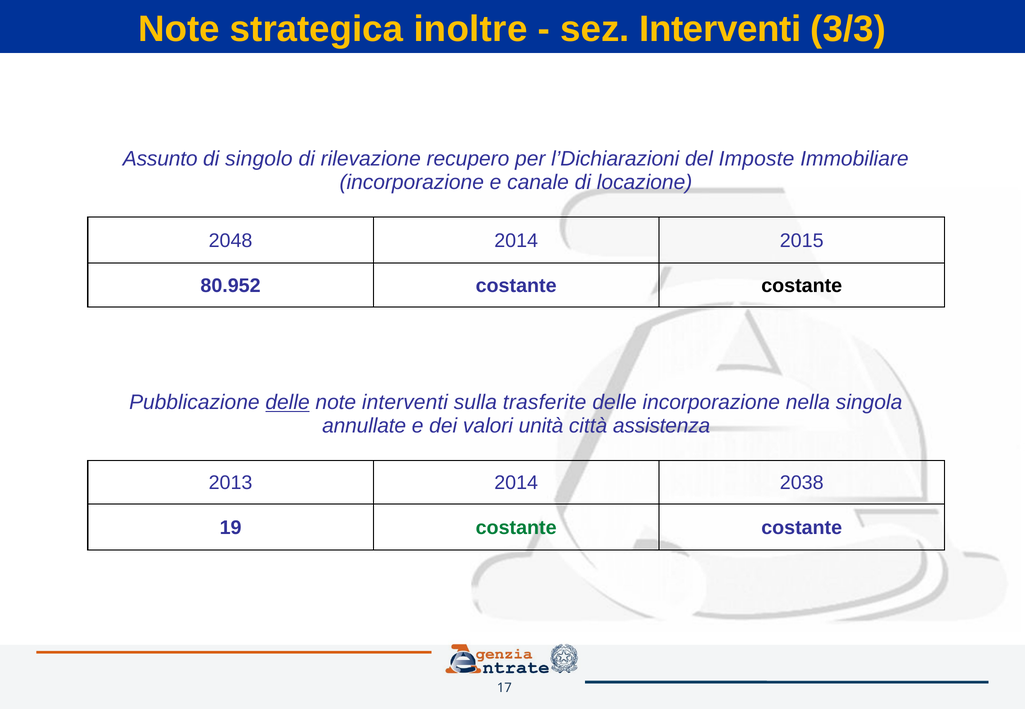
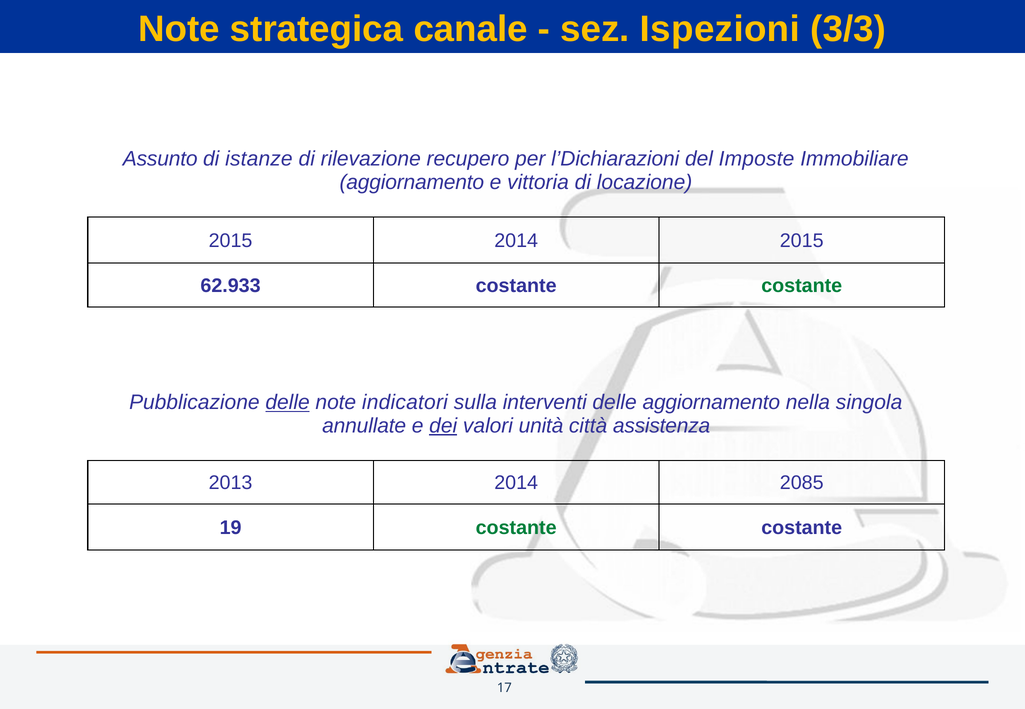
inoltre: inoltre -> canale
sez Interventi: Interventi -> Ispezioni
singolo: singolo -> istanze
incorporazione at (412, 182): incorporazione -> aggiornamento
canale: canale -> vittoria
2048 at (231, 241): 2048 -> 2015
80.952: 80.952 -> 62.933
costante at (802, 286) colour: black -> green
note interventi: interventi -> indicatori
trasferite: trasferite -> interventi
delle incorporazione: incorporazione -> aggiornamento
dei underline: none -> present
2038: 2038 -> 2085
